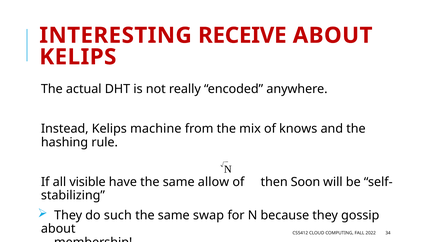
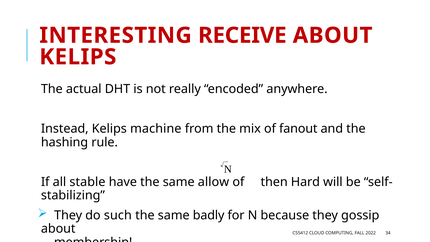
knows: knows -> fanout
visible: visible -> stable
Soon: Soon -> Hard
swap: swap -> badly
